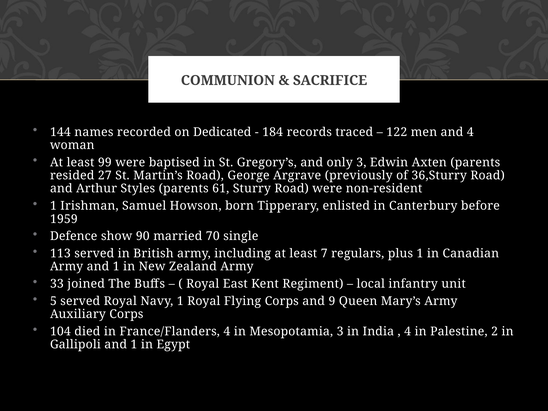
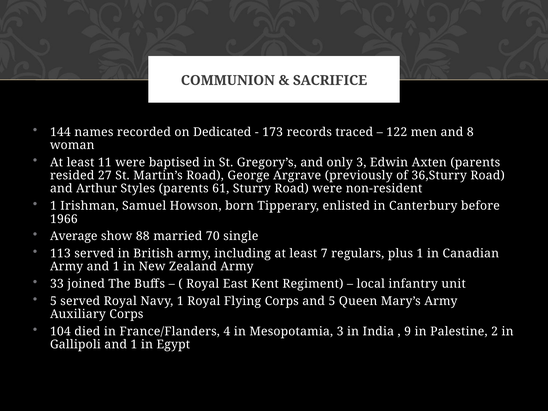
184: 184 -> 173
and 4: 4 -> 8
99: 99 -> 11
1959: 1959 -> 1966
Defence: Defence -> Average
90: 90 -> 88
and 9: 9 -> 5
4 at (408, 331): 4 -> 9
